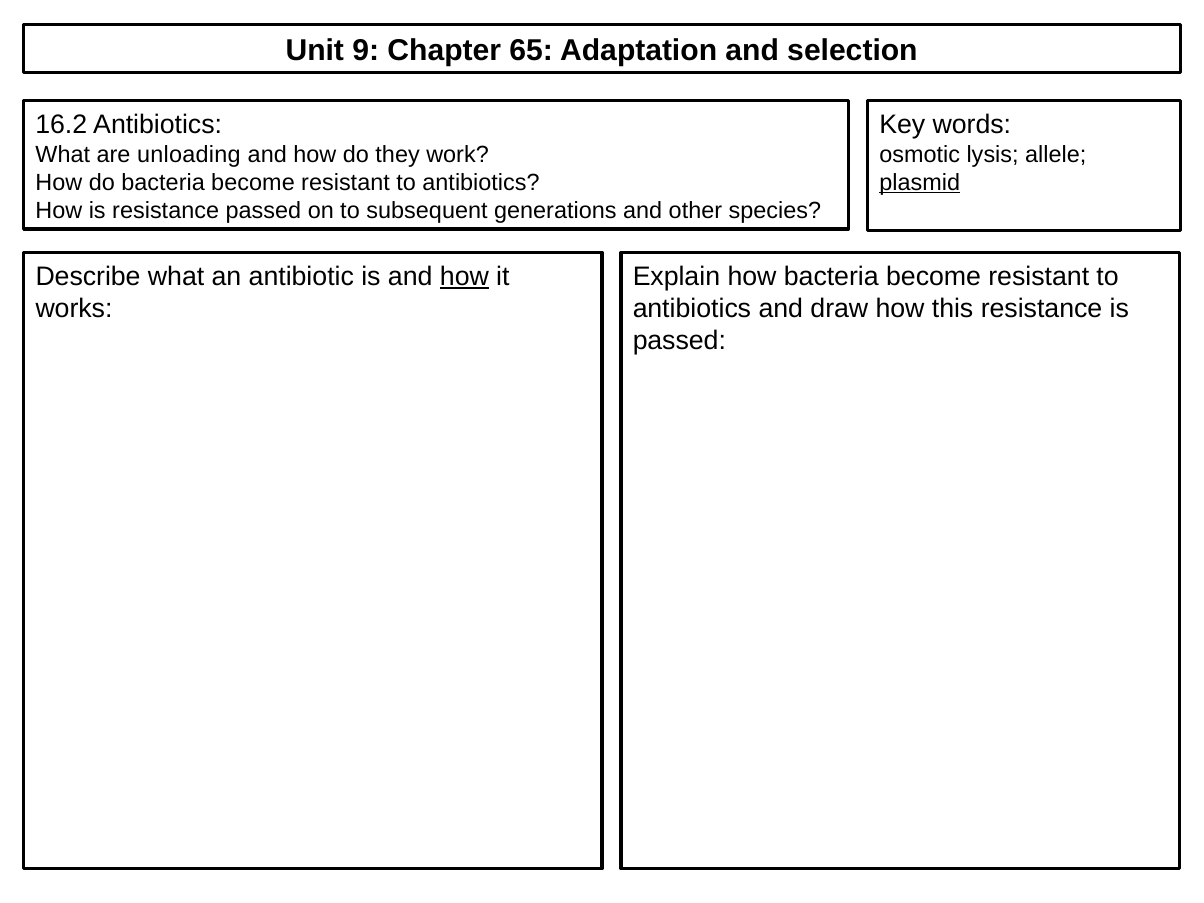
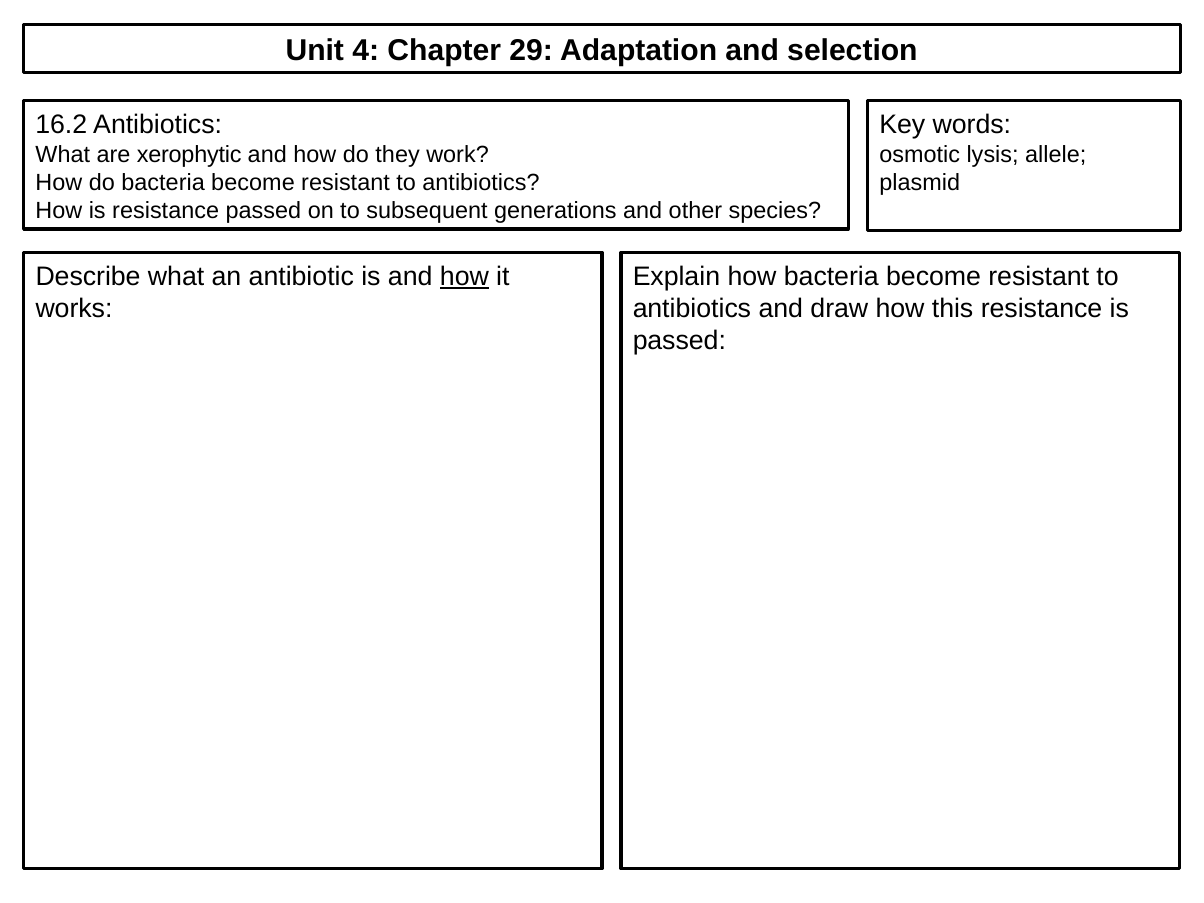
9: 9 -> 4
65: 65 -> 29
unloading: unloading -> xerophytic
plasmid underline: present -> none
